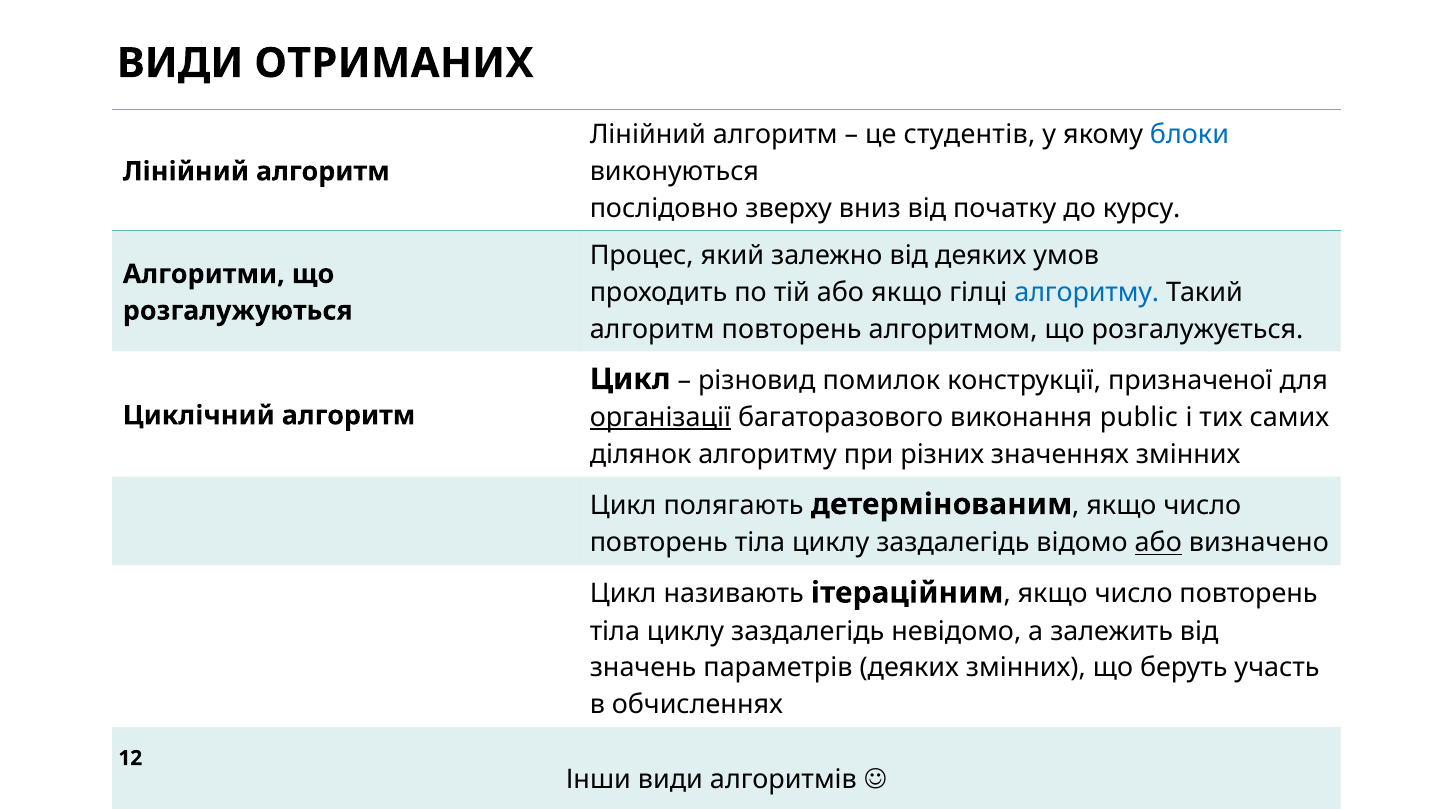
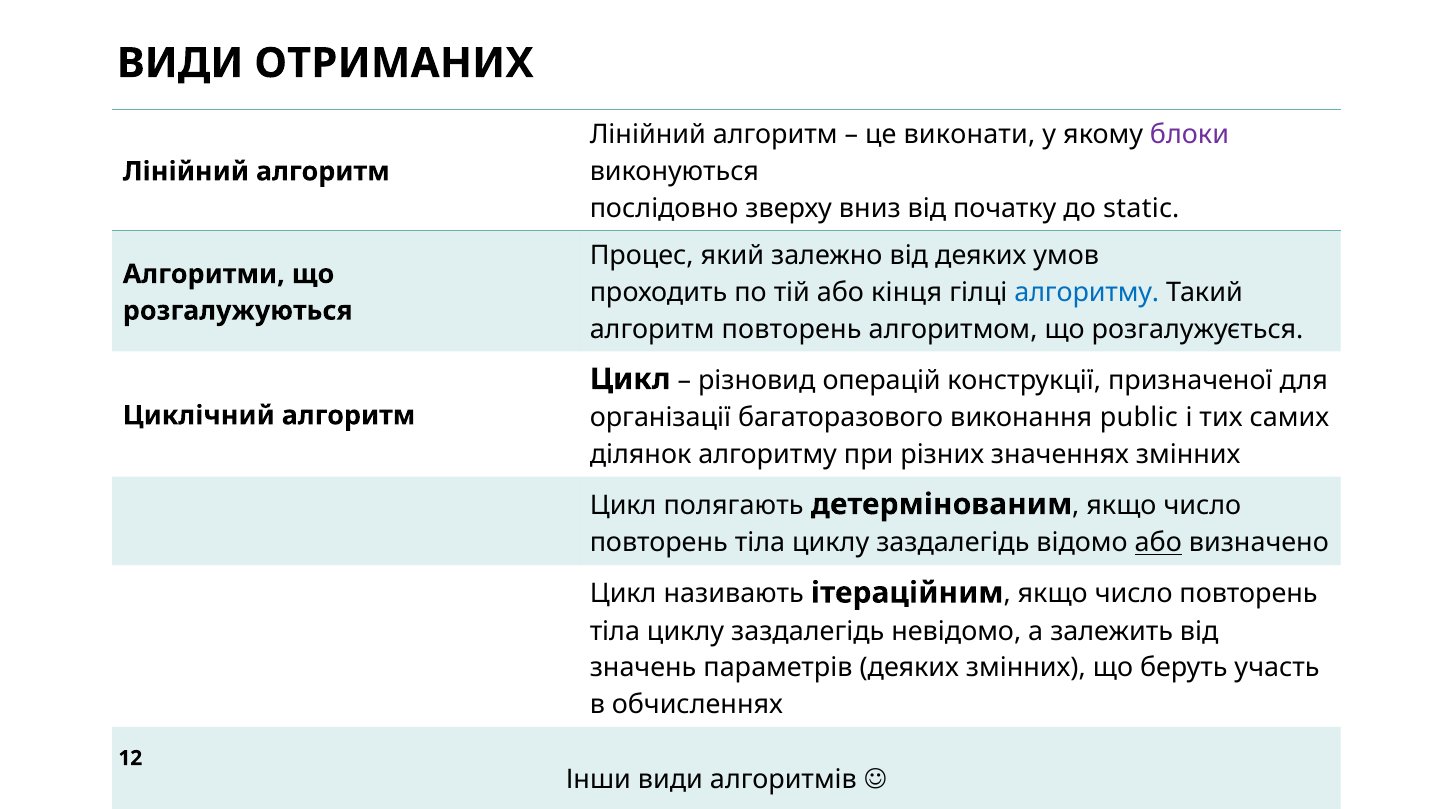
студентів: студентів -> виконати
блоки colour: blue -> purple
курсу: курсу -> static
або якщо: якщо -> кінця
помилок: помилок -> операцій
організації underline: present -> none
